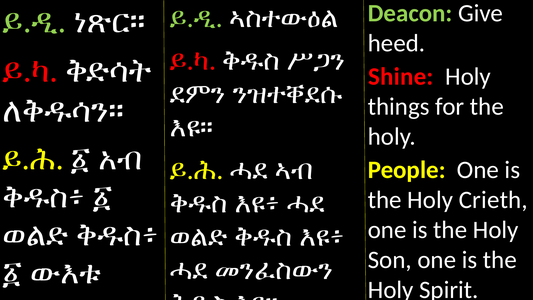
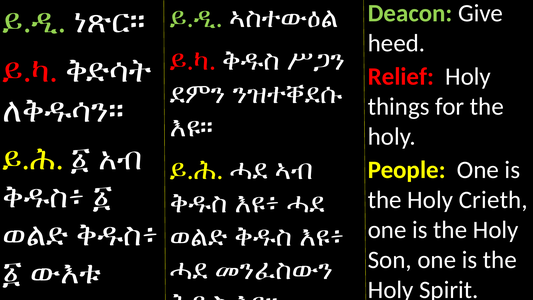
Shine: Shine -> Relief
